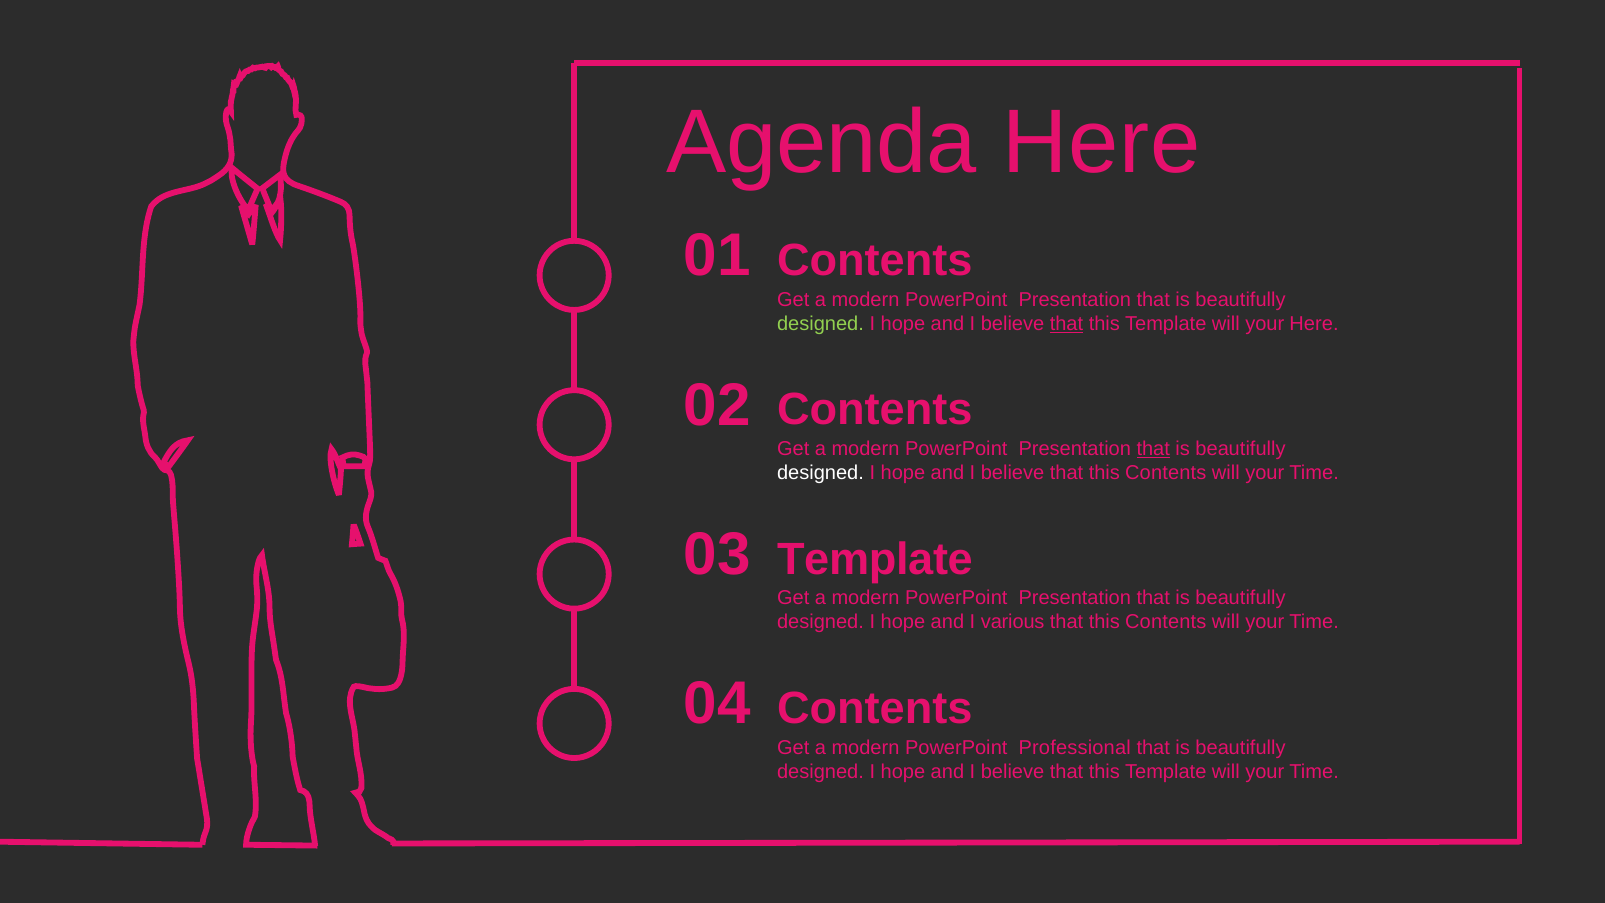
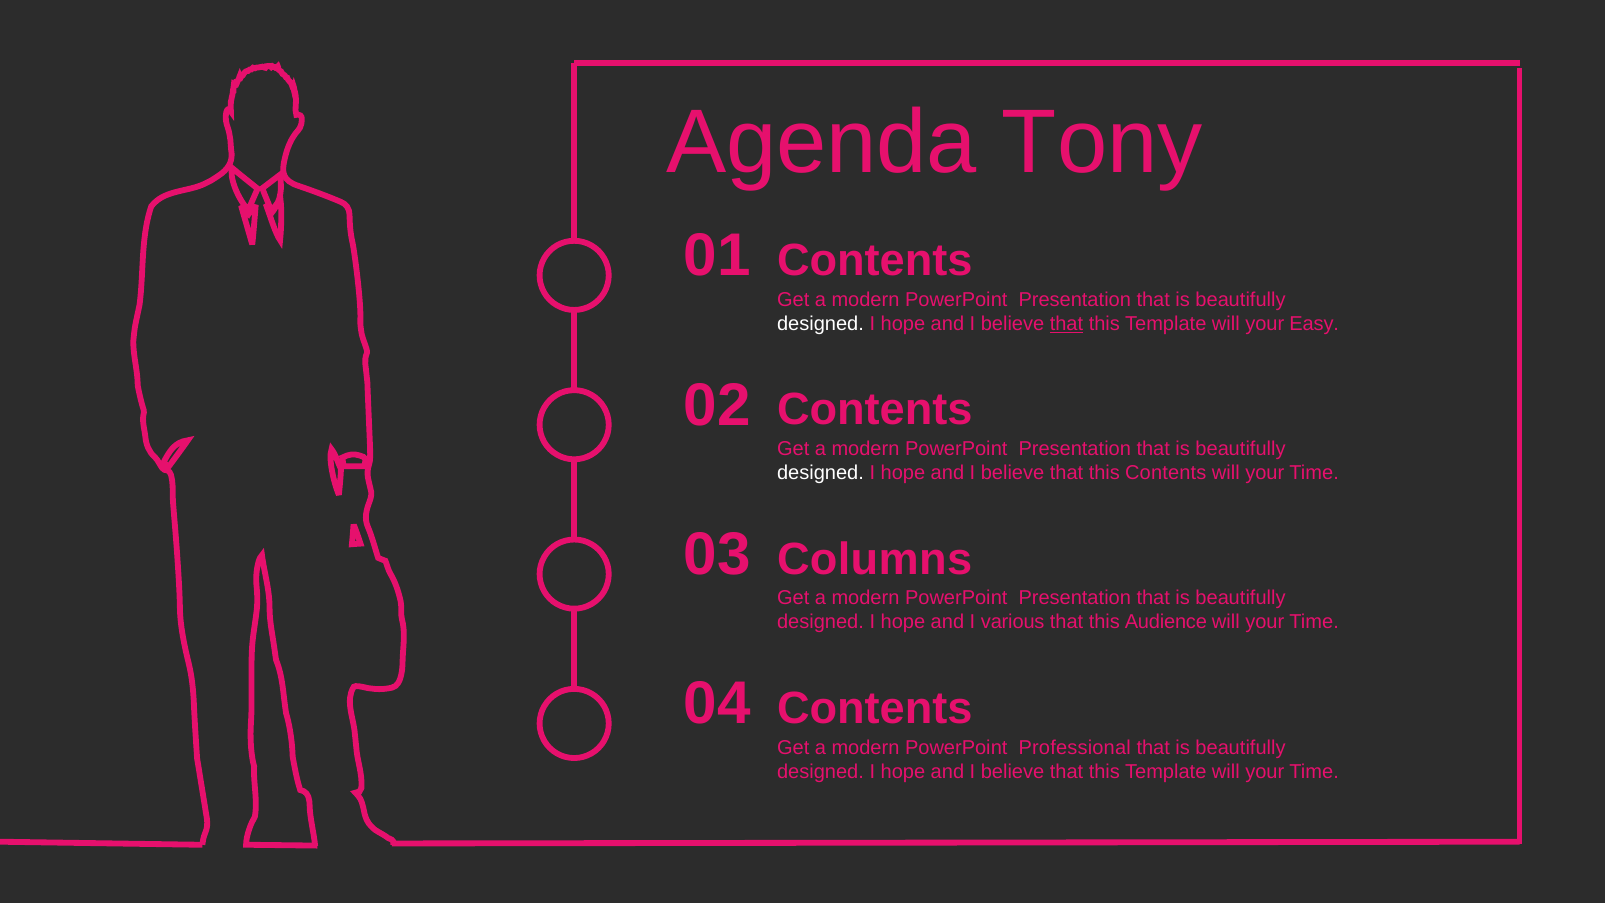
Agenda Here: Here -> Tony
designed at (820, 324) colour: light green -> white
your Here: Here -> Easy
that at (1153, 449) underline: present -> none
Template at (875, 559): Template -> Columns
Contents at (1166, 622): Contents -> Audience
